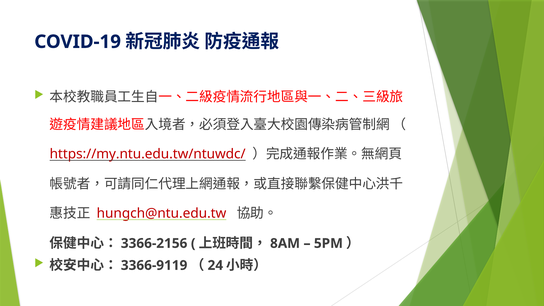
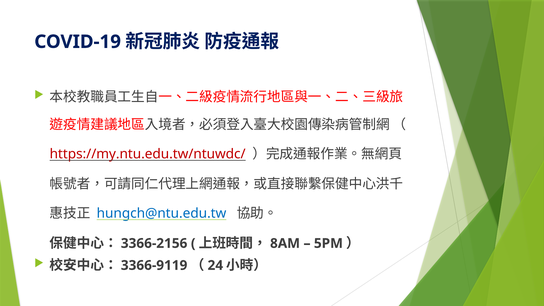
hungch@ntu.edu.tw colour: red -> blue
